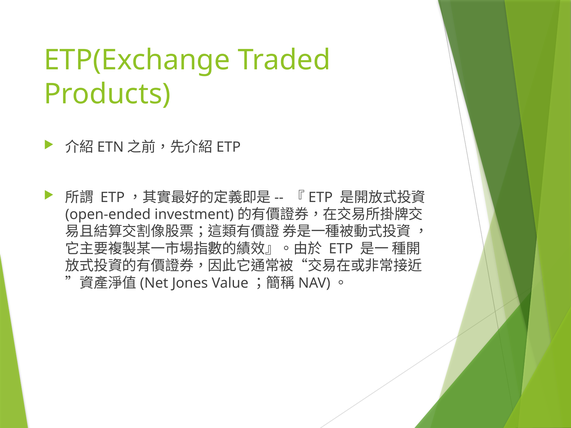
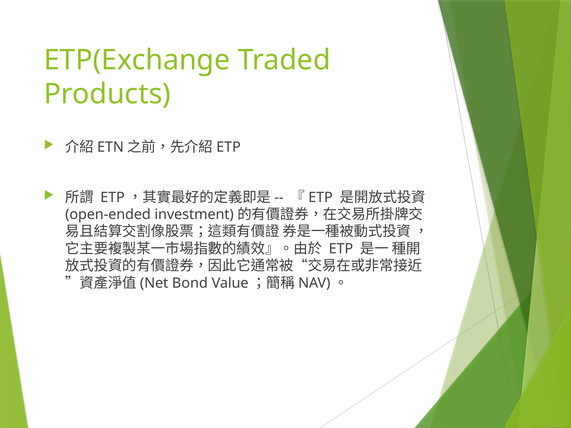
Jones: Jones -> Bond
